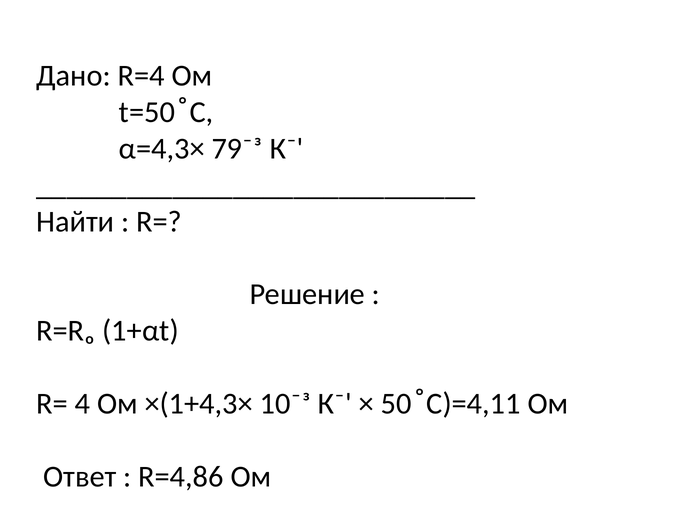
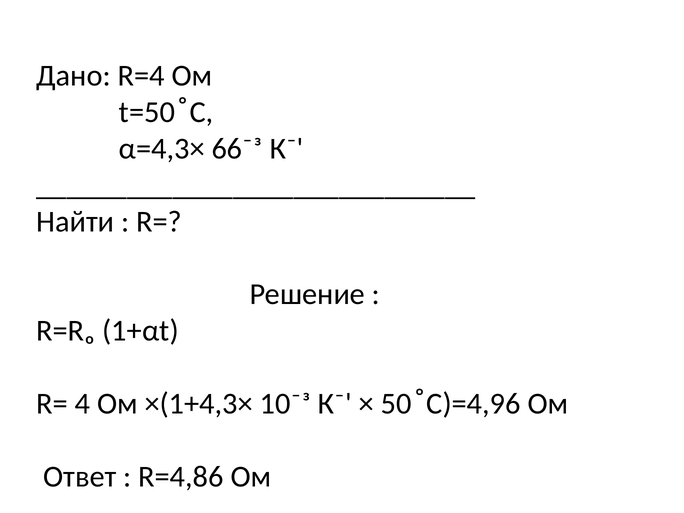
79⁻ᶟ: 79⁻ᶟ -> 66⁻ᶟ
С)=4,11: С)=4,11 -> С)=4,96
